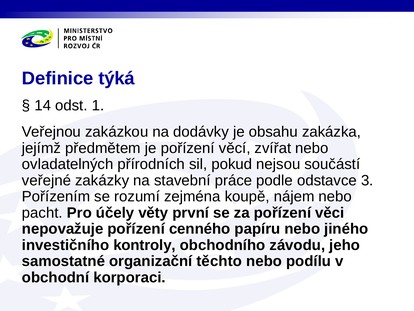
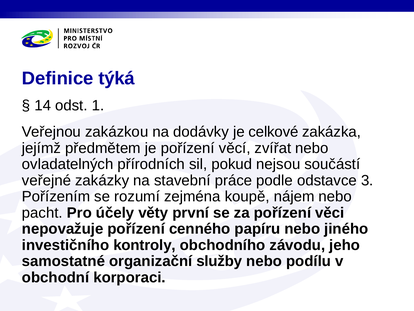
obsahu: obsahu -> celkové
těchto: těchto -> služby
